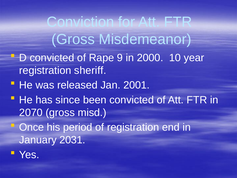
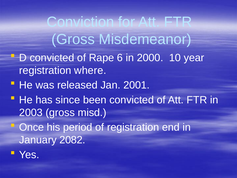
9: 9 -> 6
sheriff: sheriff -> where
2070: 2070 -> 2003
2031: 2031 -> 2082
